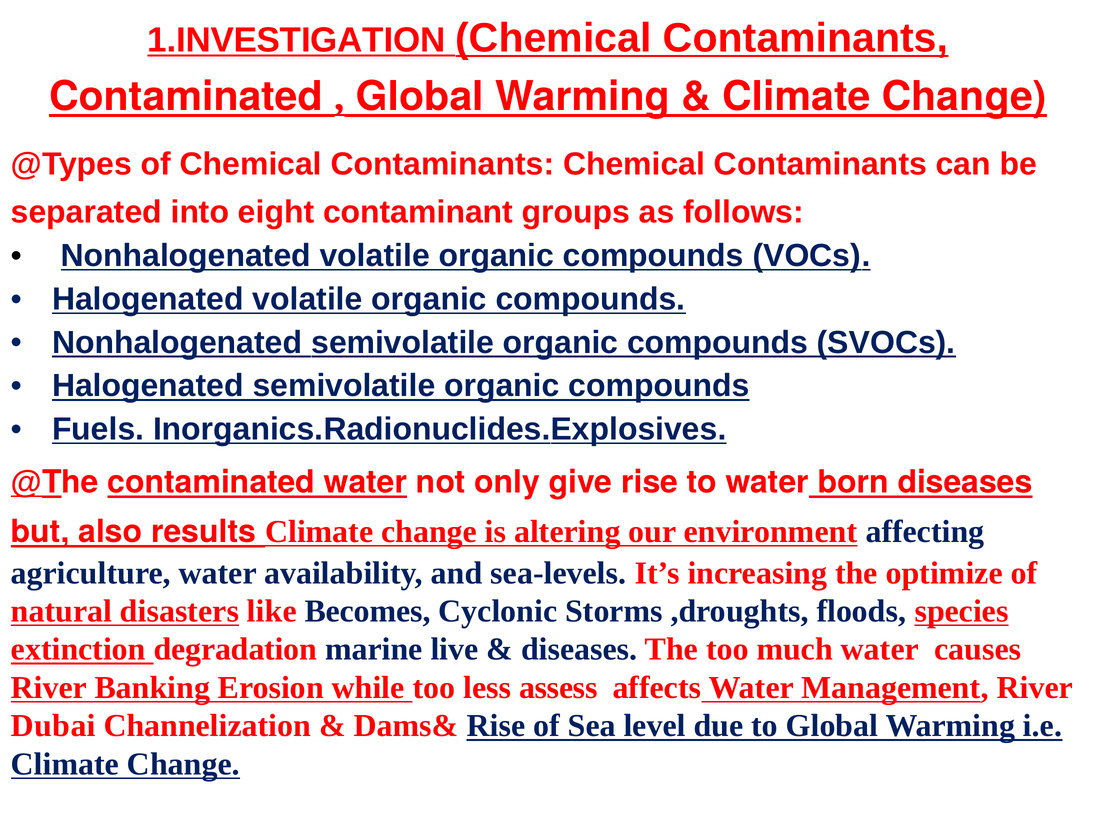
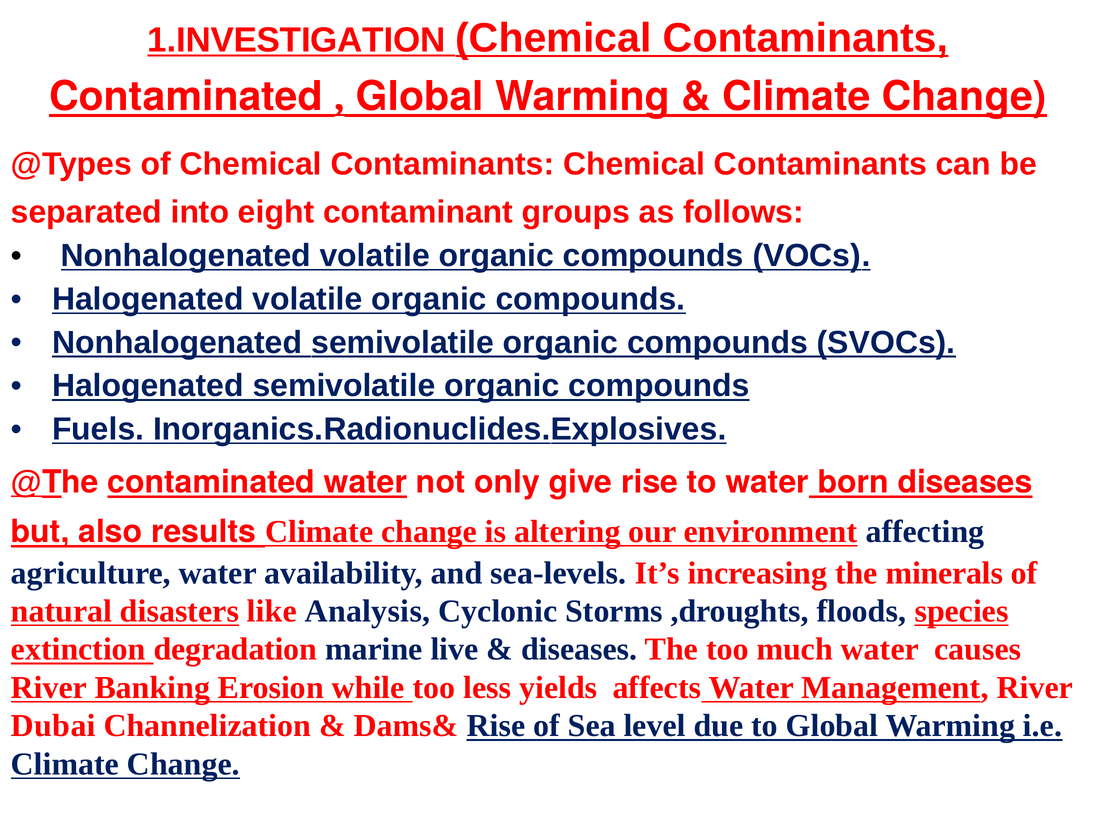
optimize: optimize -> minerals
Becomes: Becomes -> Analysis
assess: assess -> yields
